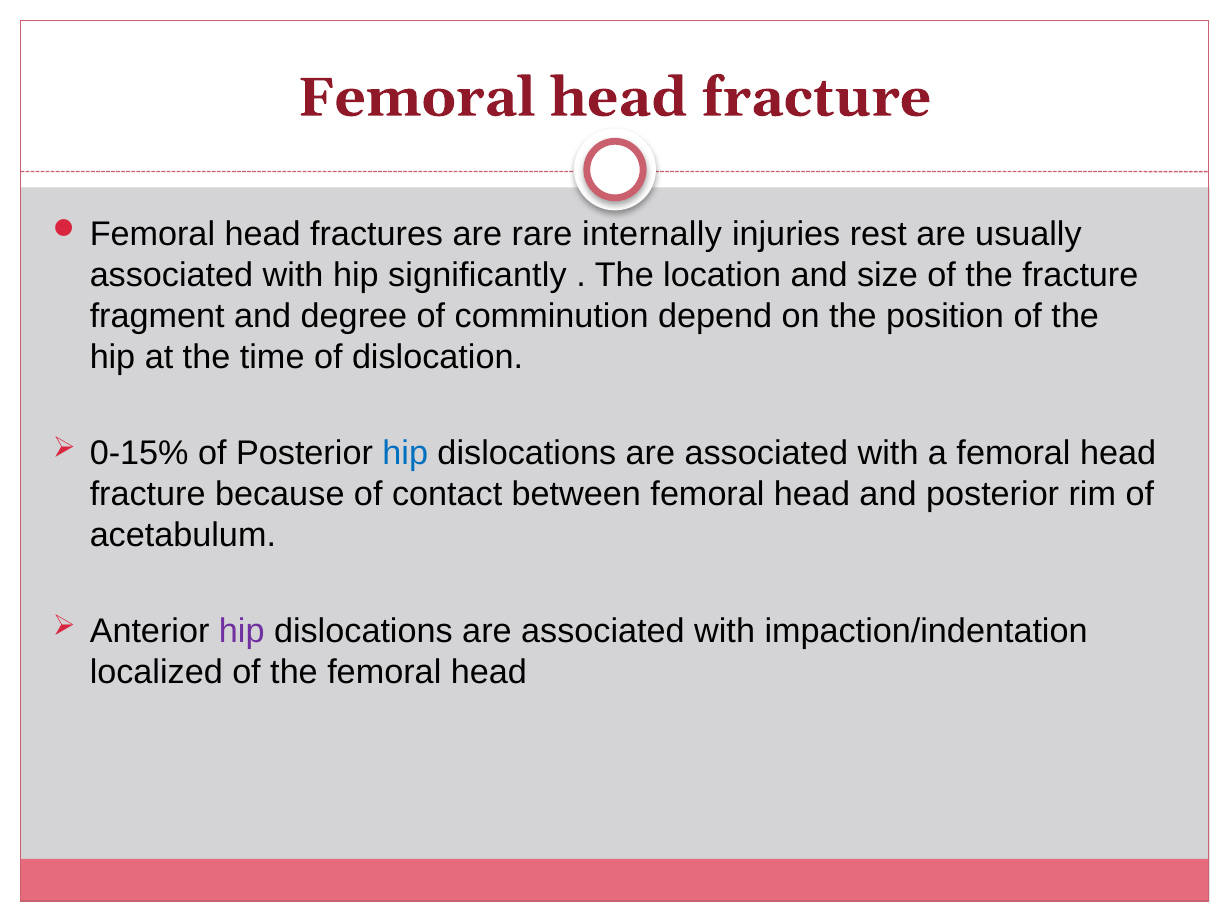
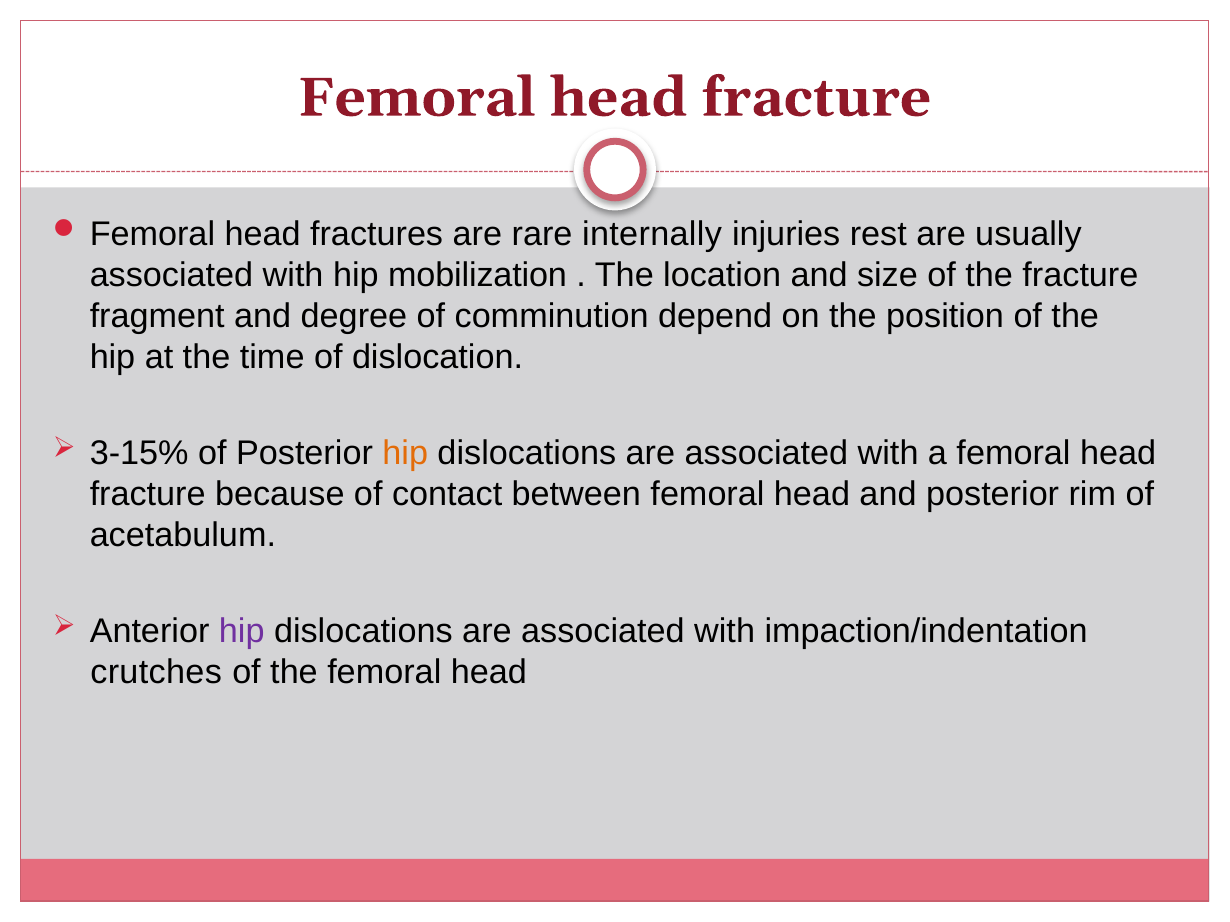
significantly: significantly -> mobilization
0-15%: 0-15% -> 3-15%
hip at (405, 454) colour: blue -> orange
localized: localized -> crutches
